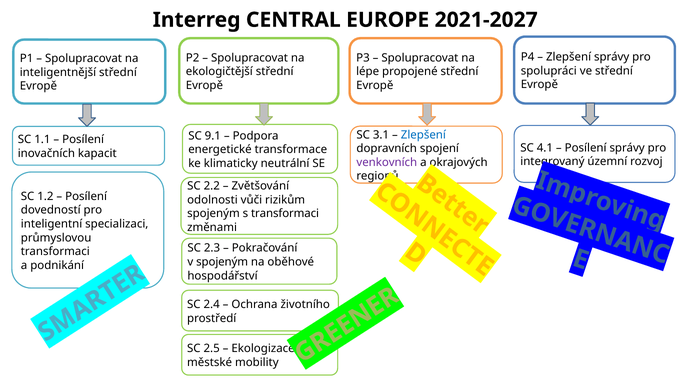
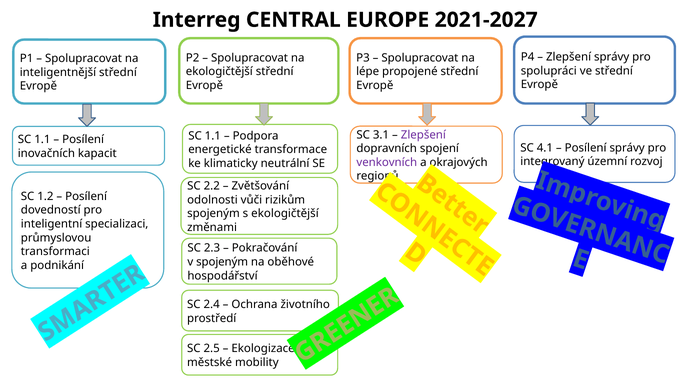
Zlepšení at (423, 135) colour: blue -> purple
9.1 at (213, 136): 9.1 -> 1.1
s transformaci: transformaci -> ekologičtější
